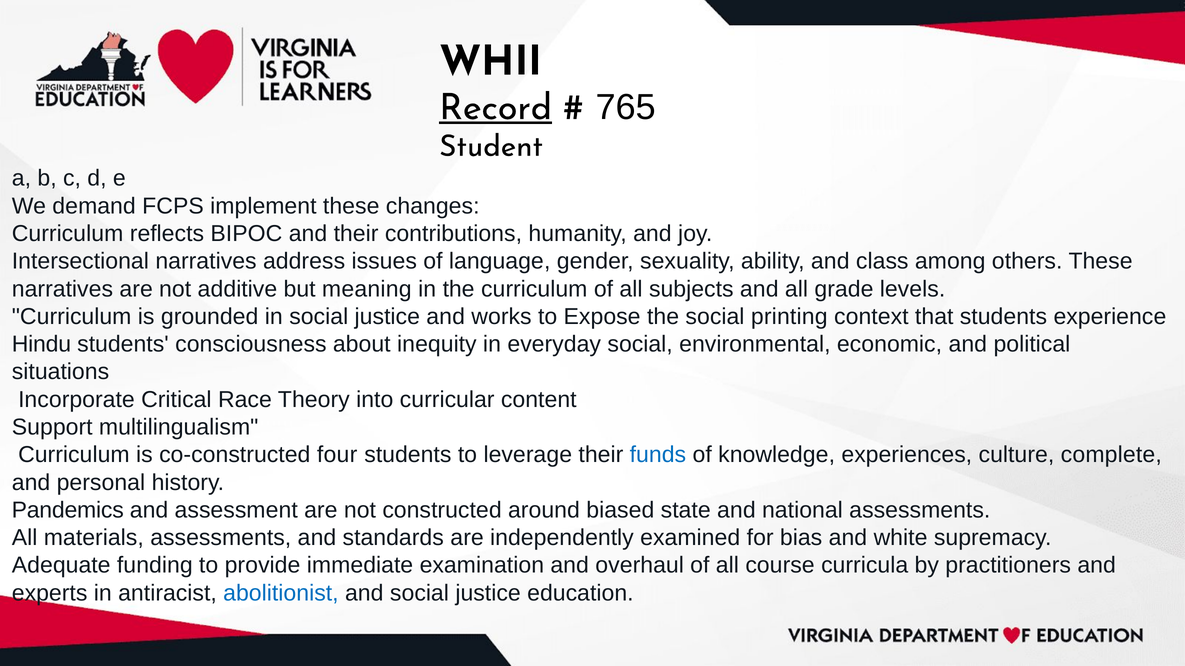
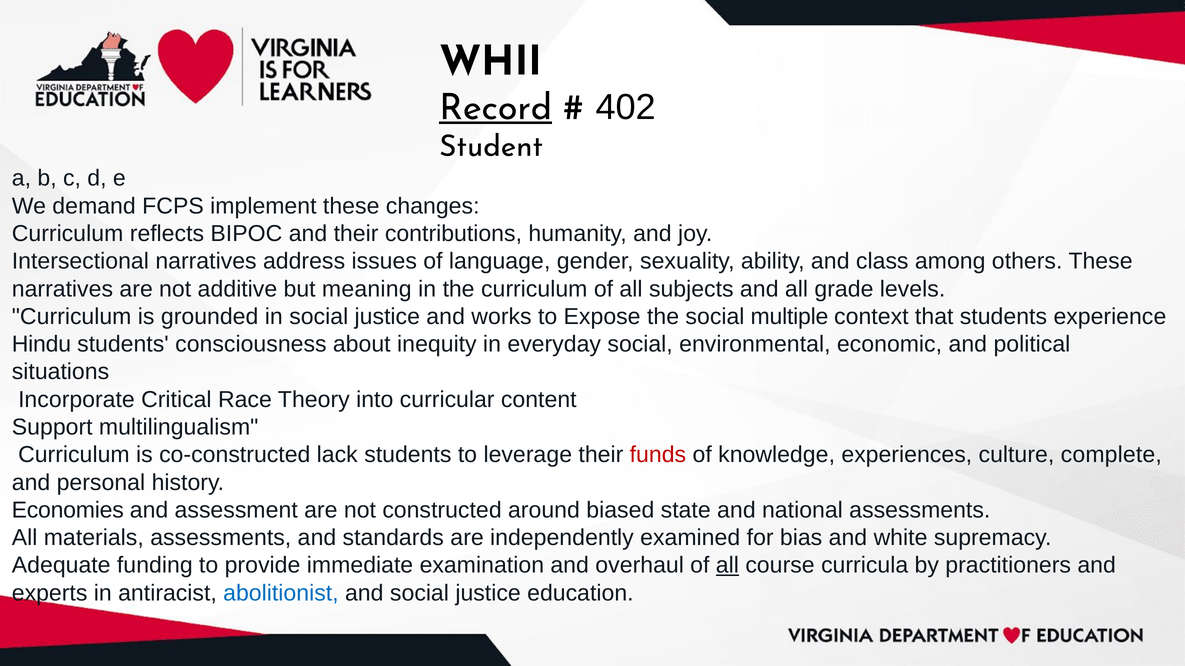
765: 765 -> 402
printing: printing -> multiple
four: four -> lack
funds colour: blue -> red
Pandemics: Pandemics -> Economies
all at (727, 566) underline: none -> present
